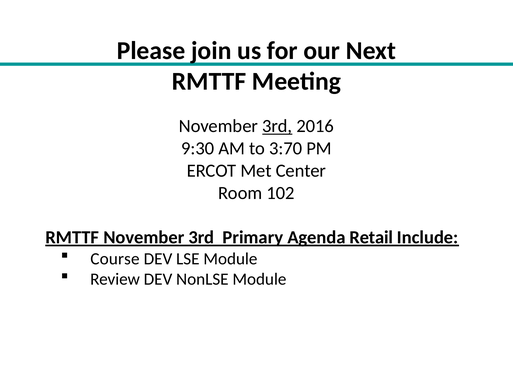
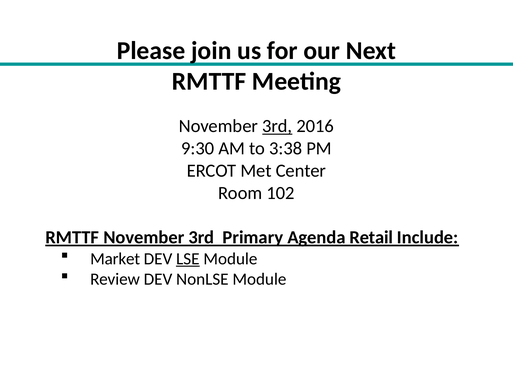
3:70: 3:70 -> 3:38
Course: Course -> Market
LSE underline: none -> present
